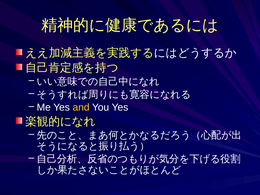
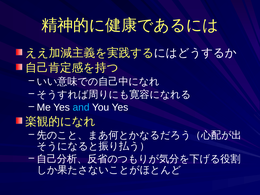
and colour: yellow -> light blue
